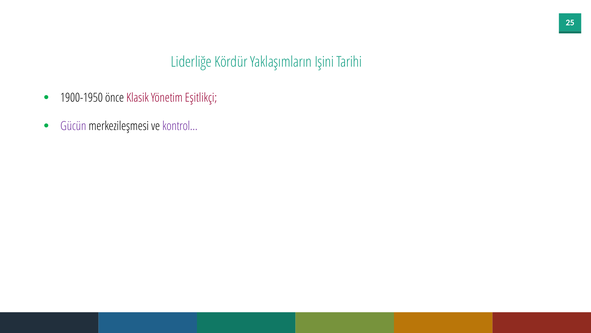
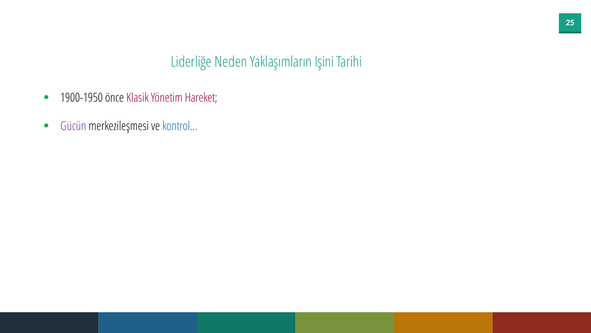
Kördür: Kördür -> Neden
Eşitlikçi: Eşitlikçi -> Hareket
kontrol… colour: purple -> blue
